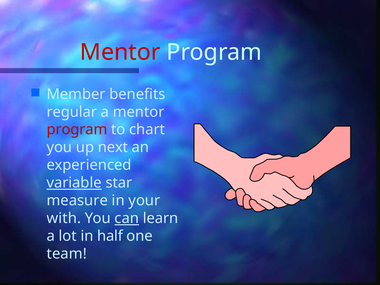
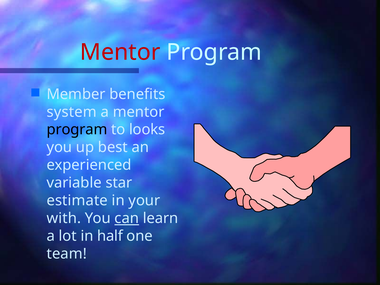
regular: regular -> system
program at (77, 130) colour: red -> black
chart: chart -> looks
next: next -> best
variable underline: present -> none
measure: measure -> estimate
